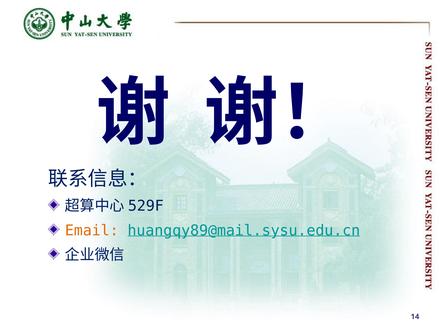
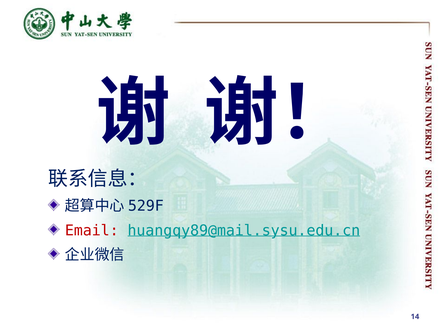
Email colour: orange -> red
